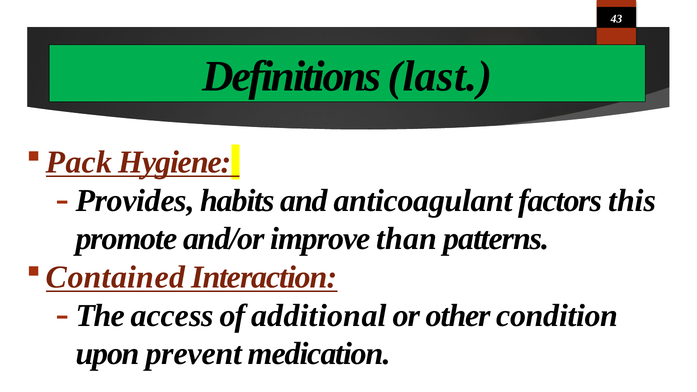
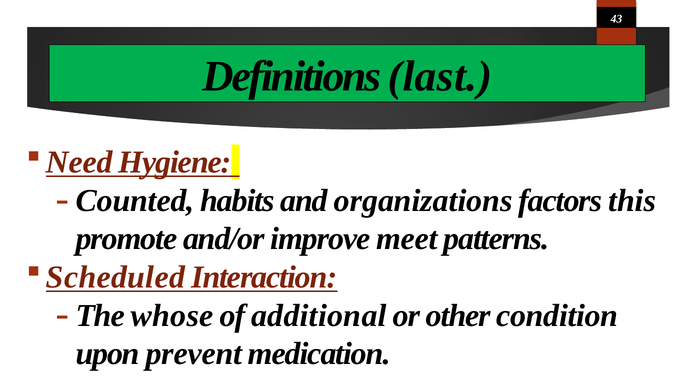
Pack: Pack -> Need
Provides: Provides -> Counted
anticoagulant: anticoagulant -> organizations
than: than -> meet
Contained: Contained -> Scheduled
access: access -> whose
